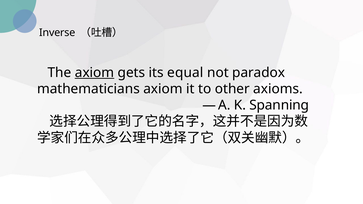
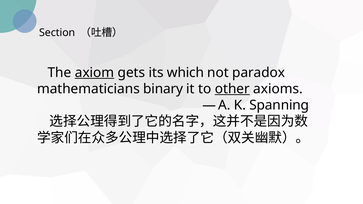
Inverse: Inverse -> Section
equal: equal -> which
mathematicians axiom: axiom -> binary
other underline: none -> present
